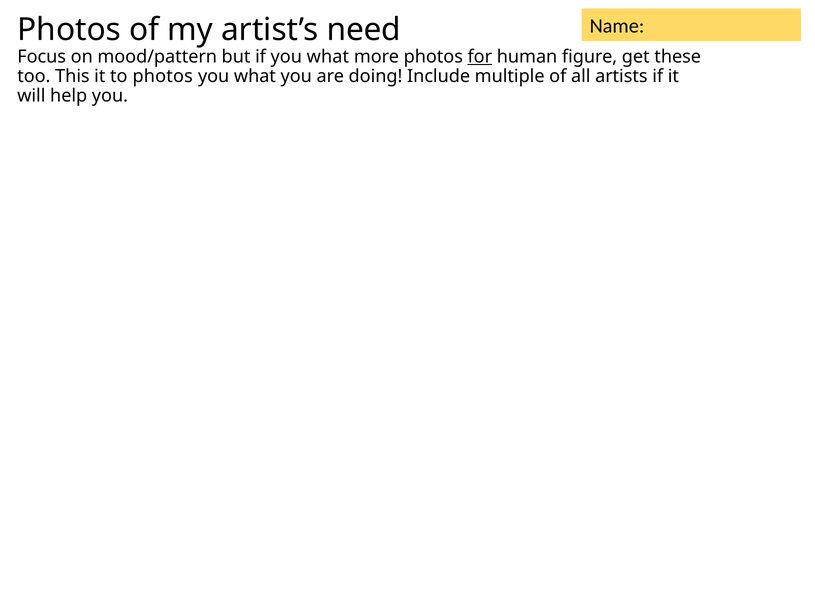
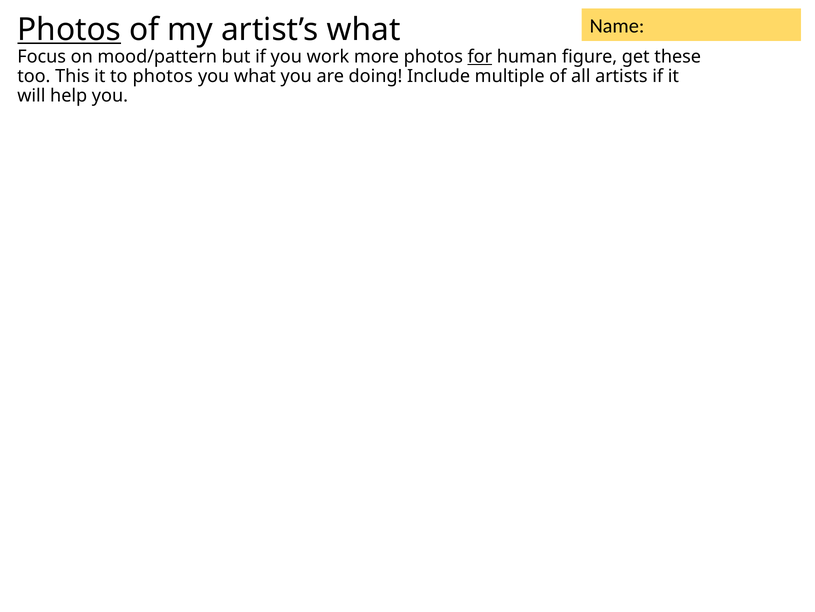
Photos at (69, 30) underline: none -> present
artist’s need: need -> what
if you what: what -> work
